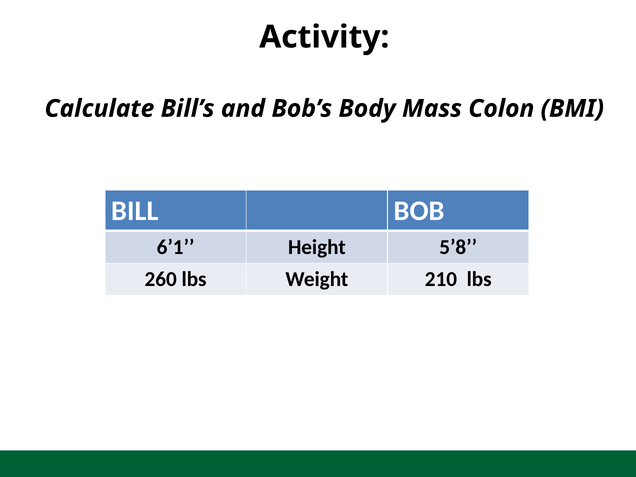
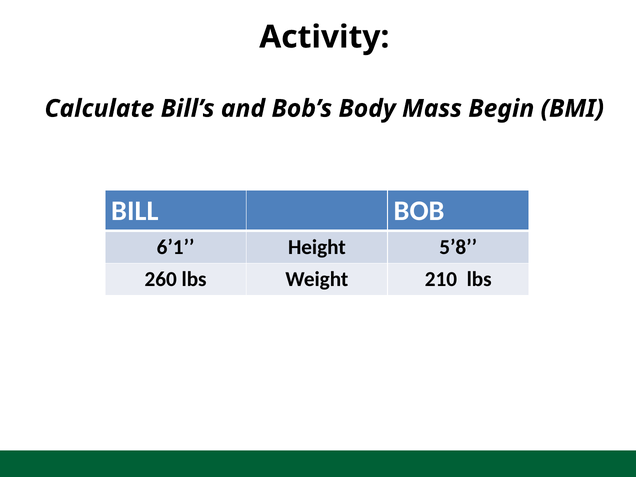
Colon: Colon -> Begin
